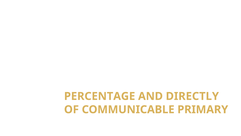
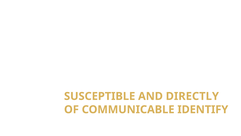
PERCENTAGE: PERCENTAGE -> SUSCEPTIBLE
PRIMARY: PRIMARY -> IDENTIFY
